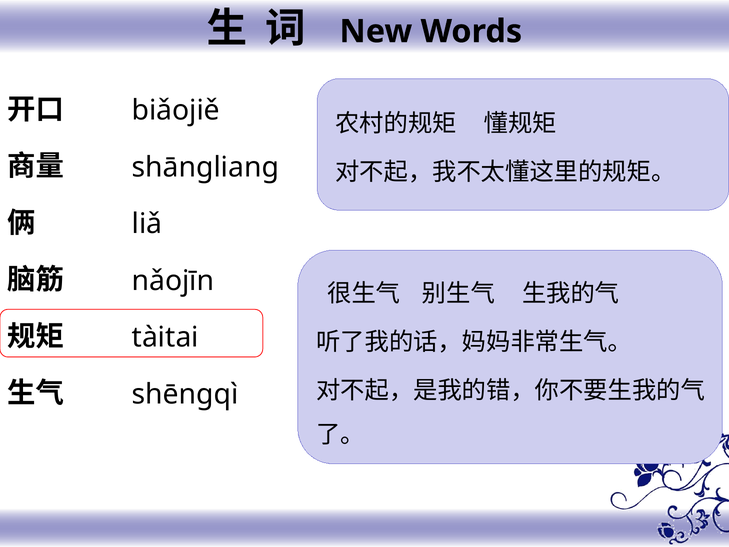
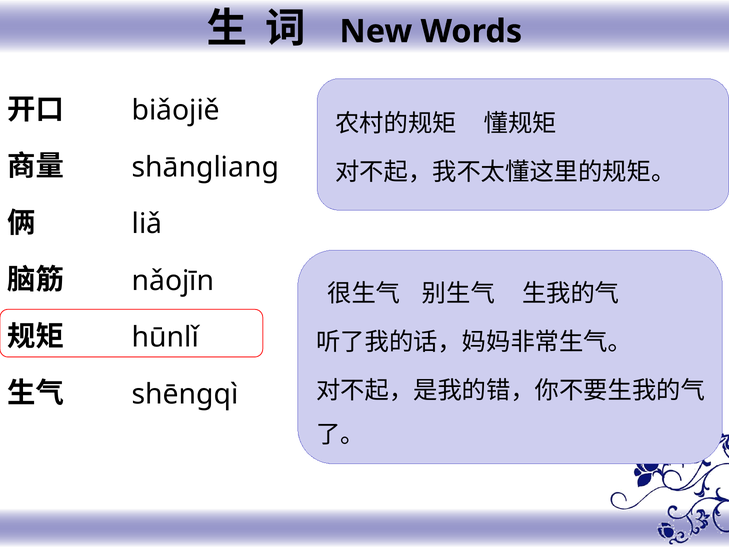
tàitai: tàitai -> hūnlǐ
